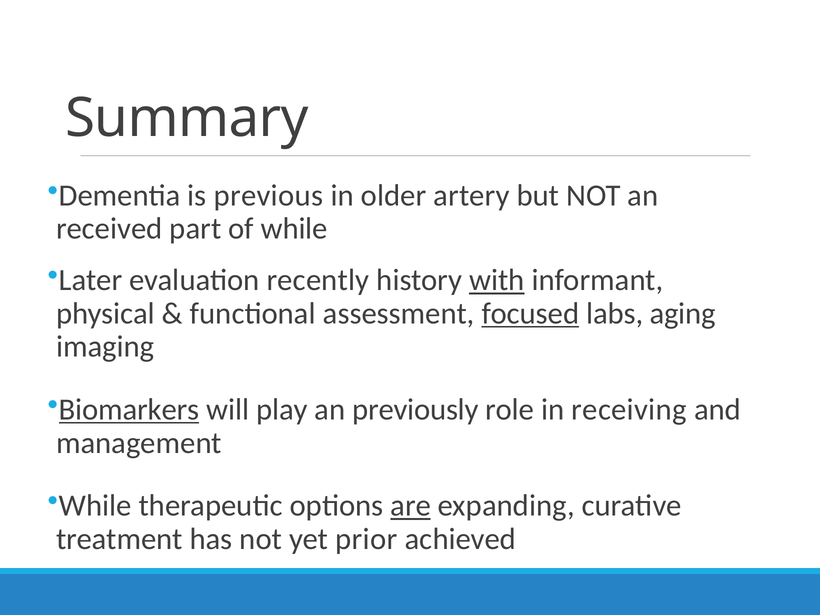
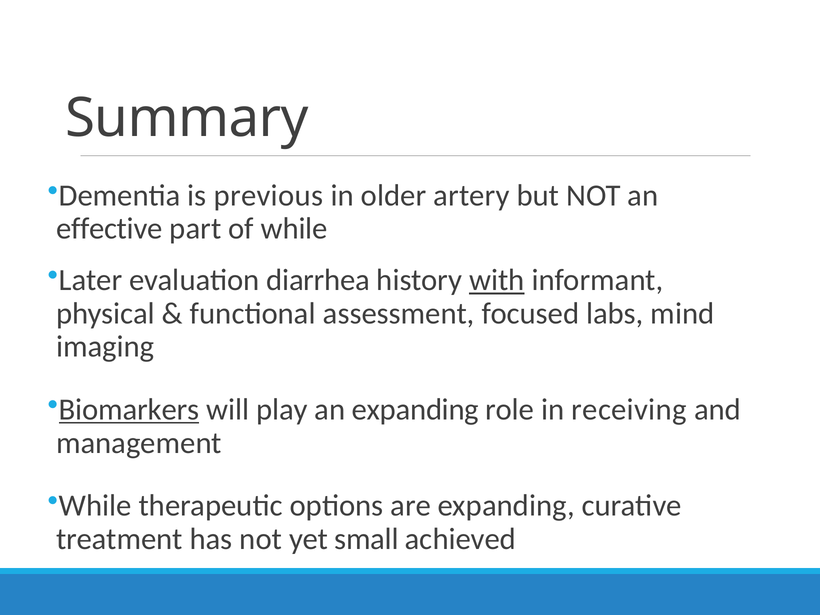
received: received -> effective
recently: recently -> diarrhea
focused underline: present -> none
aging: aging -> mind
an previously: previously -> expanding
are underline: present -> none
prior: prior -> small
